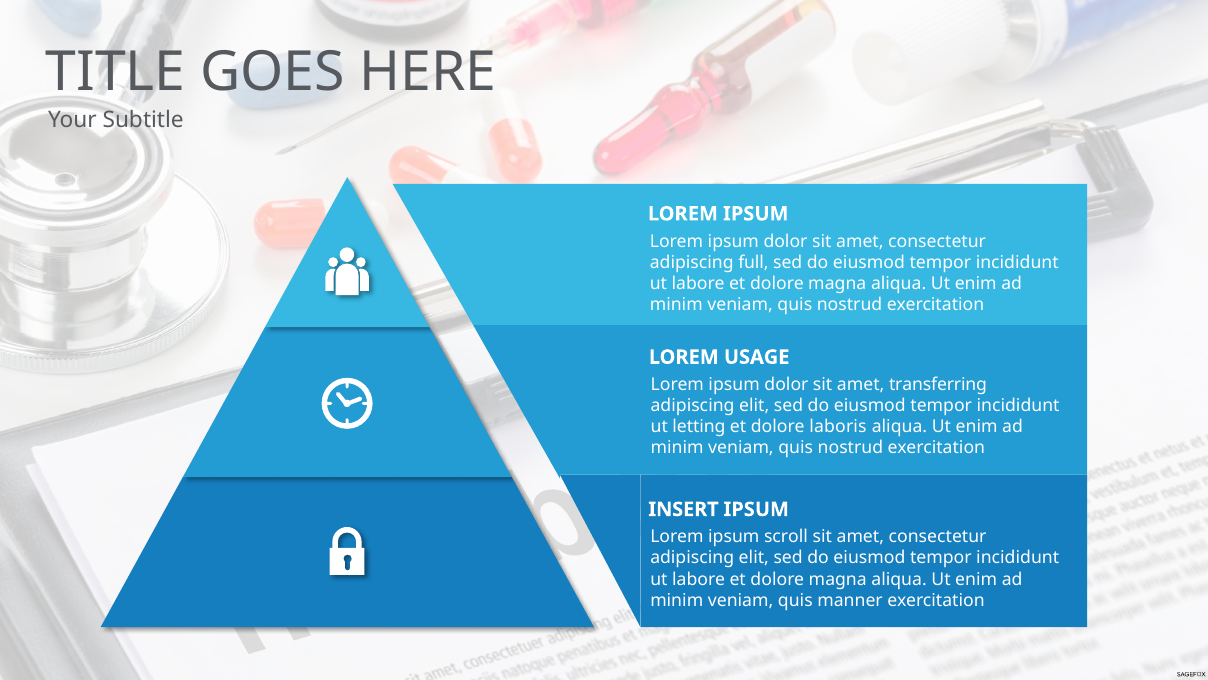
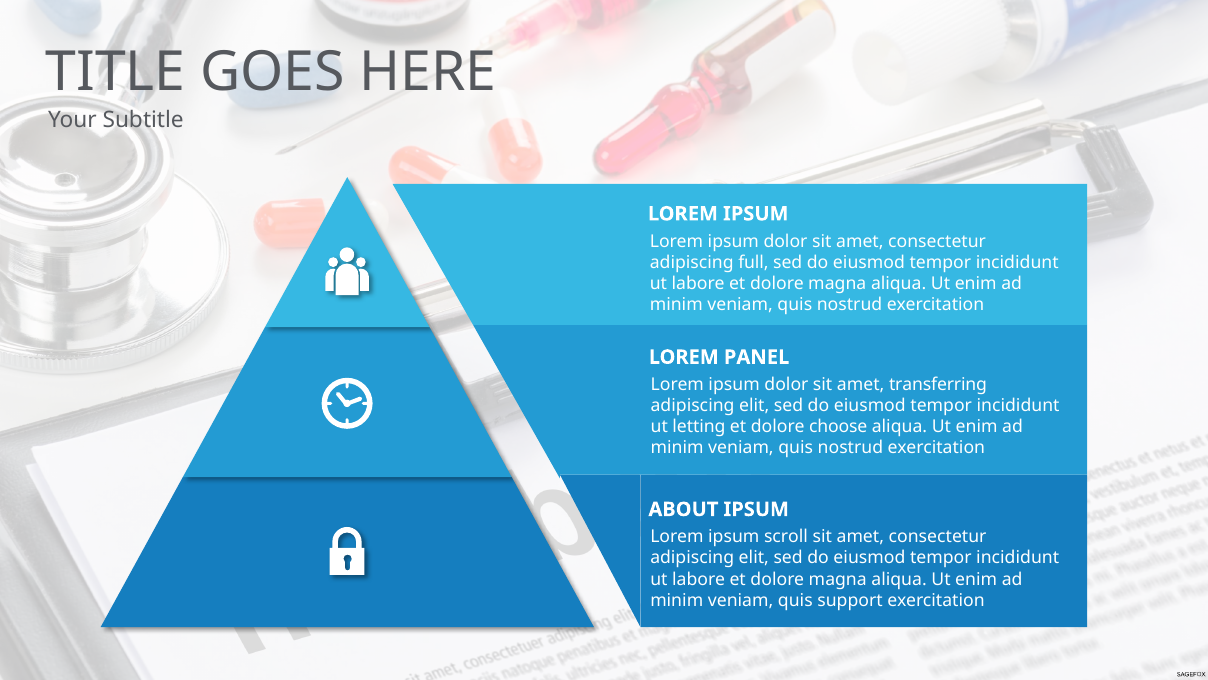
USAGE: USAGE -> PANEL
laboris: laboris -> choose
INSERT: INSERT -> ABOUT
manner: manner -> support
